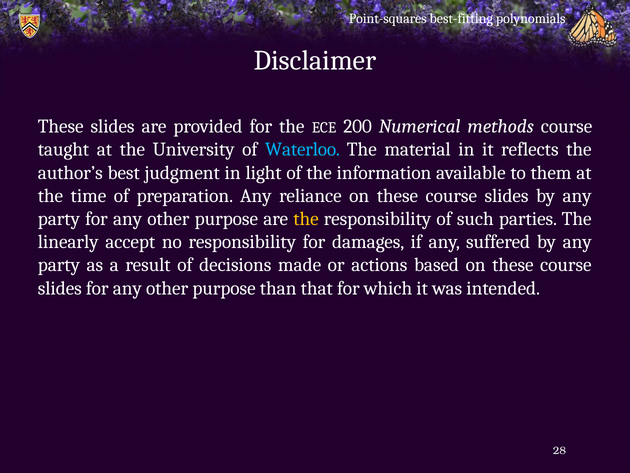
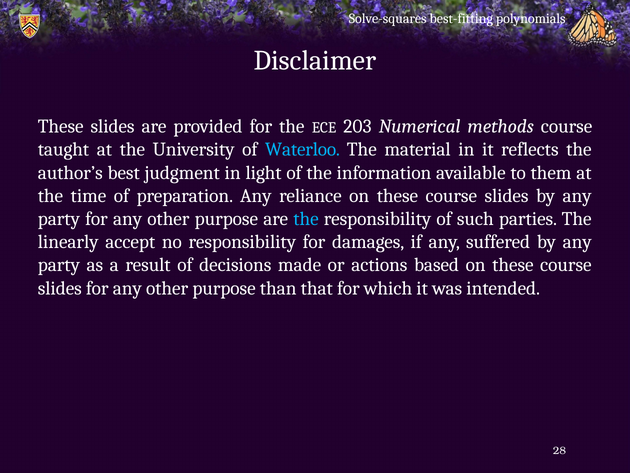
Point-squares: Point-squares -> Solve-squares
200: 200 -> 203
the at (306, 219) colour: yellow -> light blue
